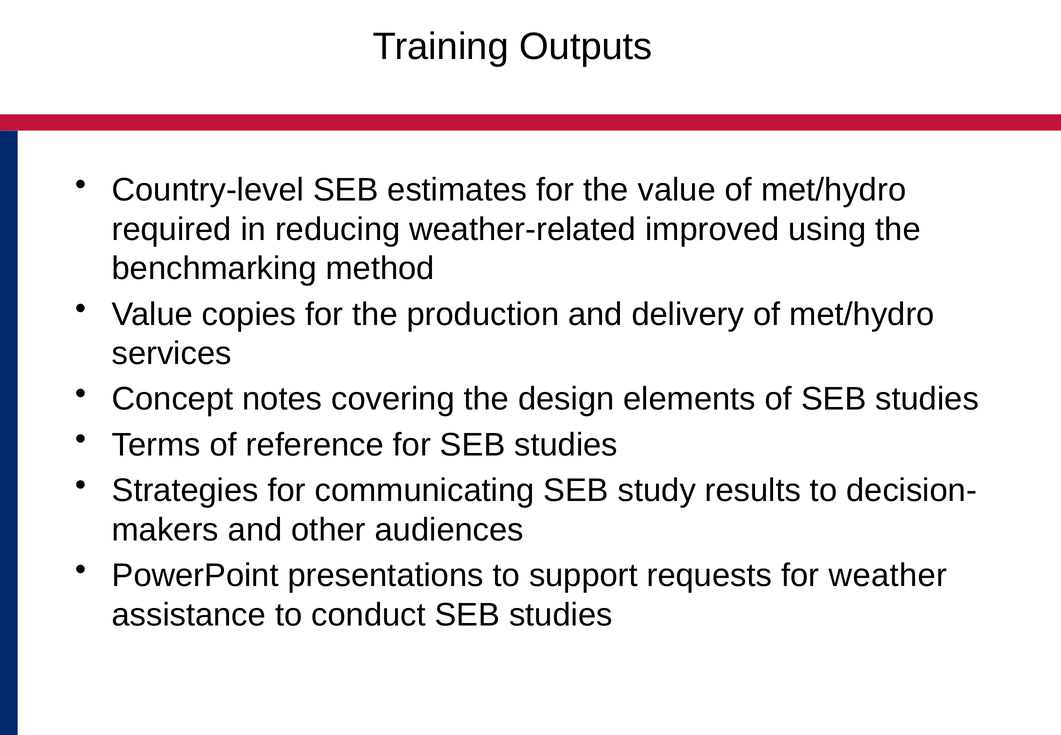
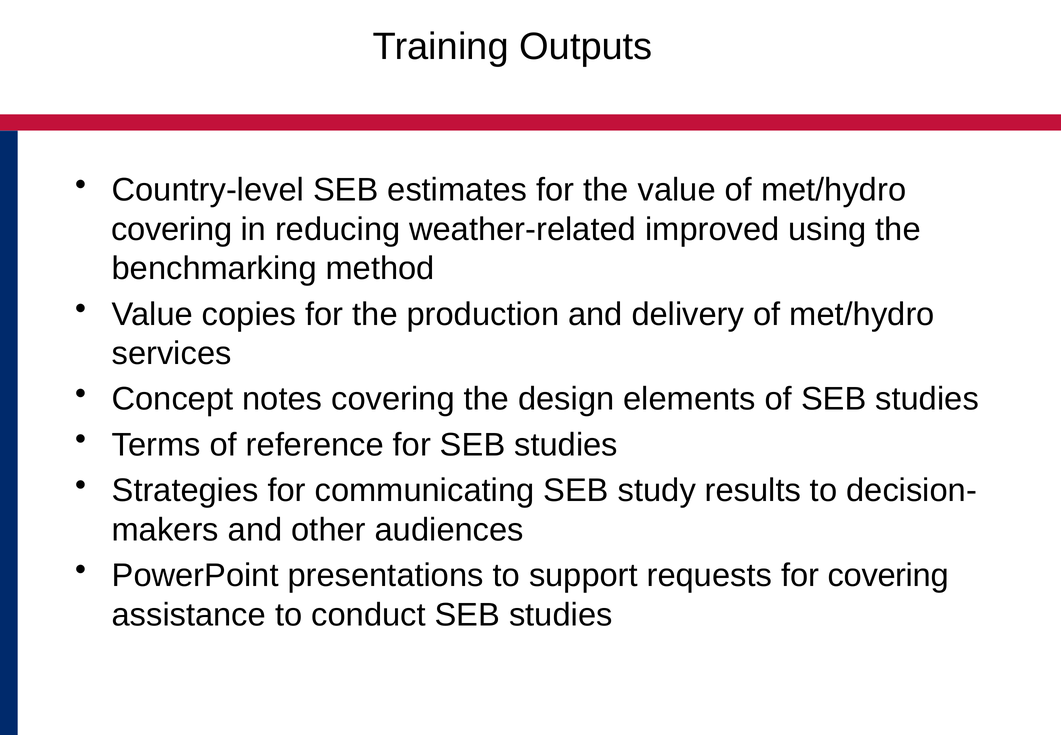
required at (172, 229): required -> covering
for weather: weather -> covering
